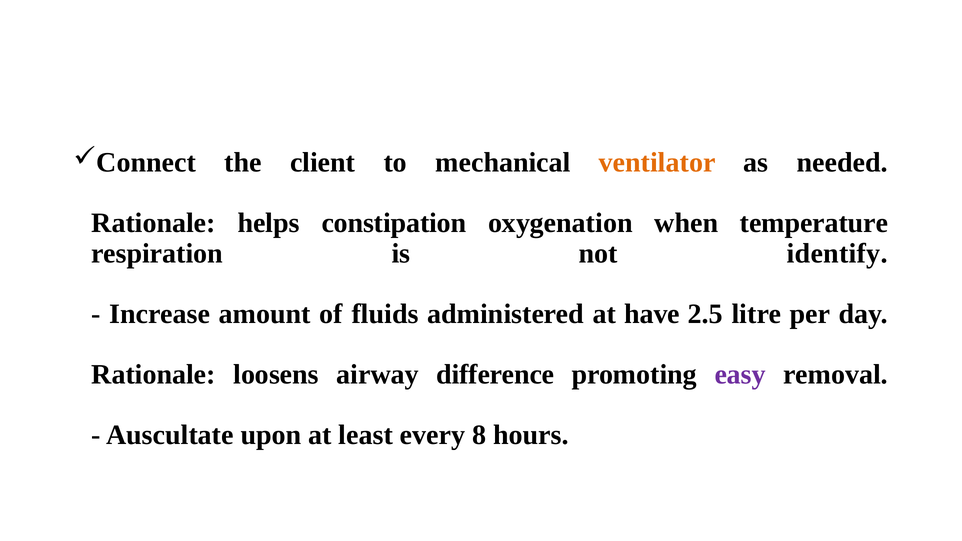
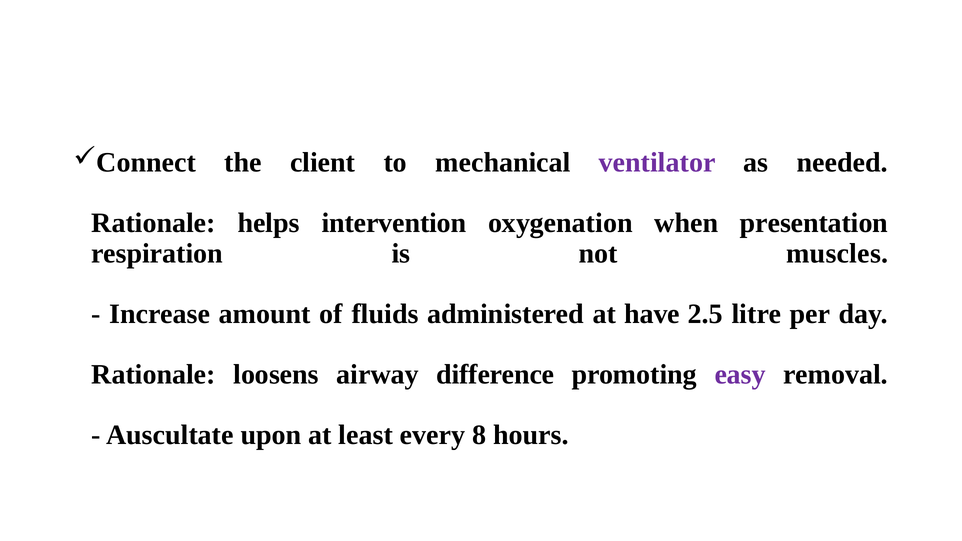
ventilator colour: orange -> purple
constipation: constipation -> intervention
temperature: temperature -> presentation
identify: identify -> muscles
